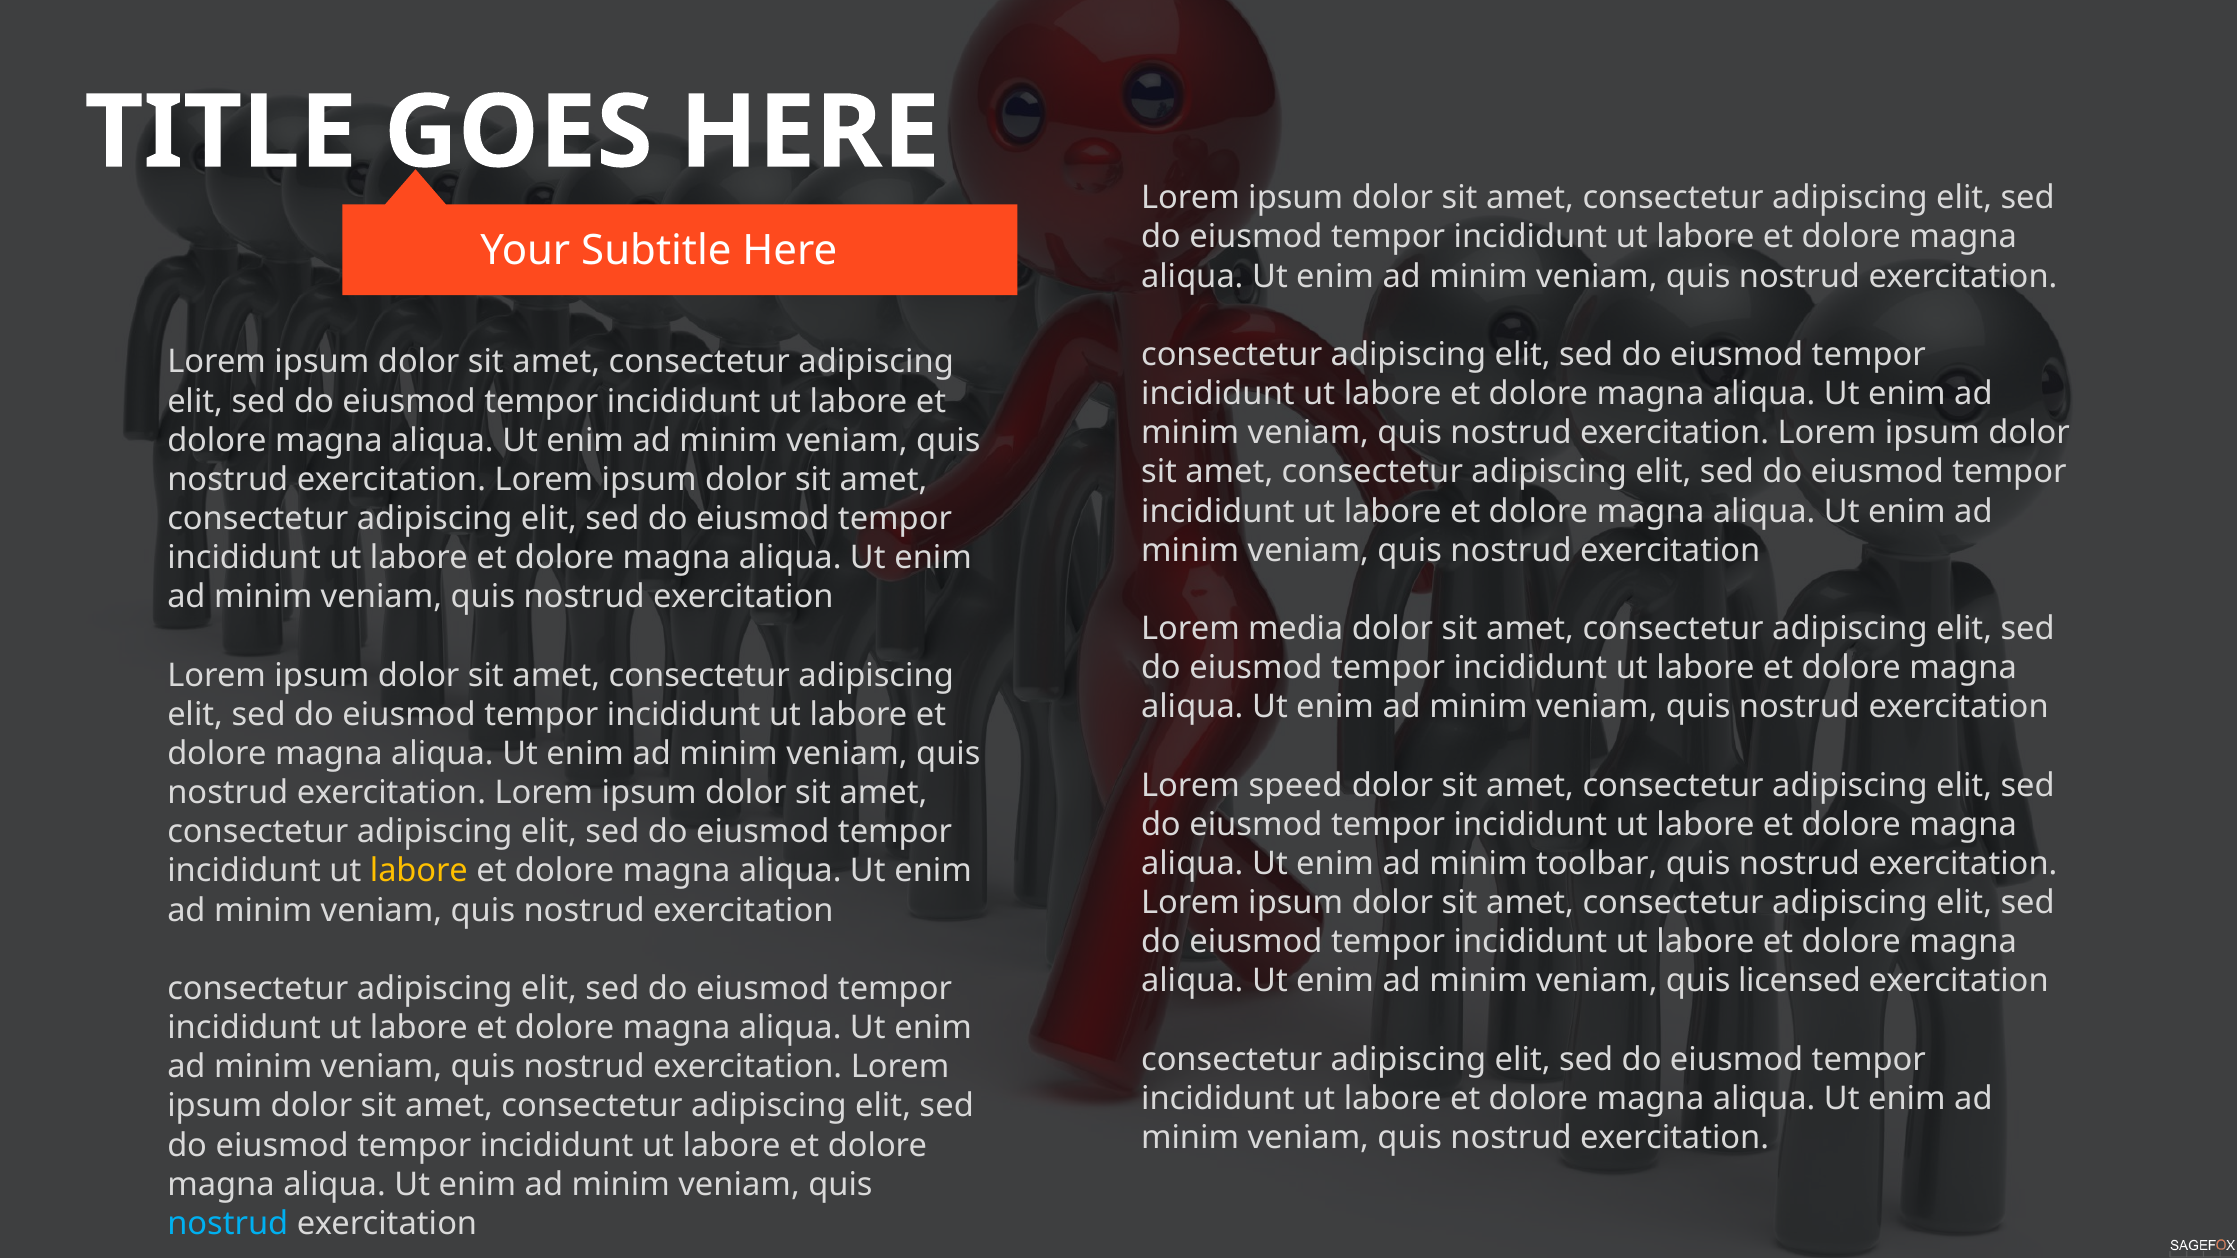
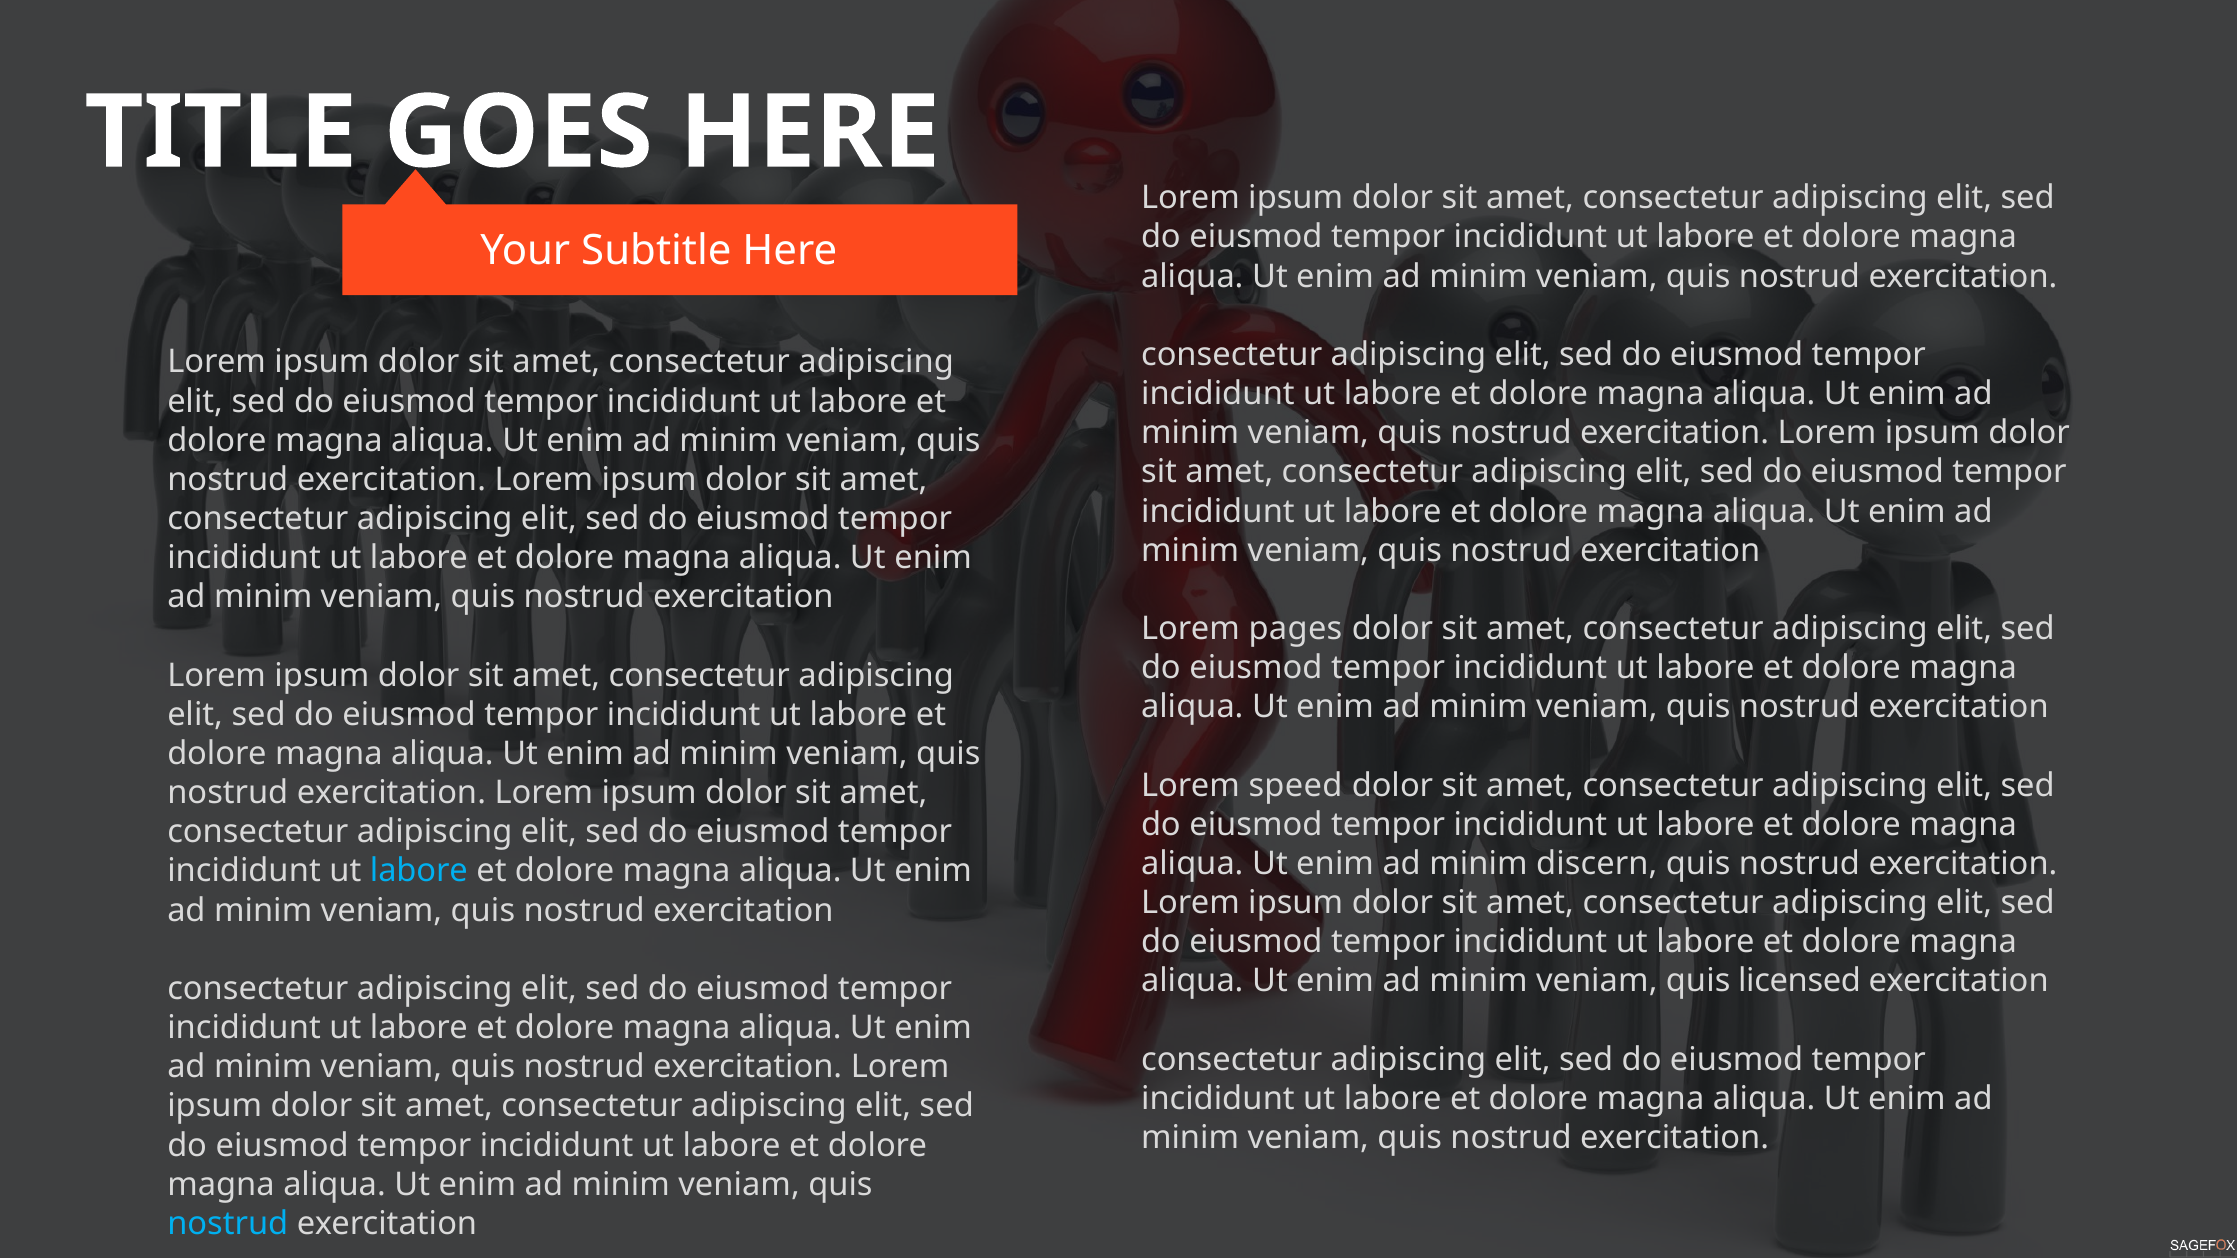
media: media -> pages
toolbar: toolbar -> discern
labore at (419, 871) colour: yellow -> light blue
